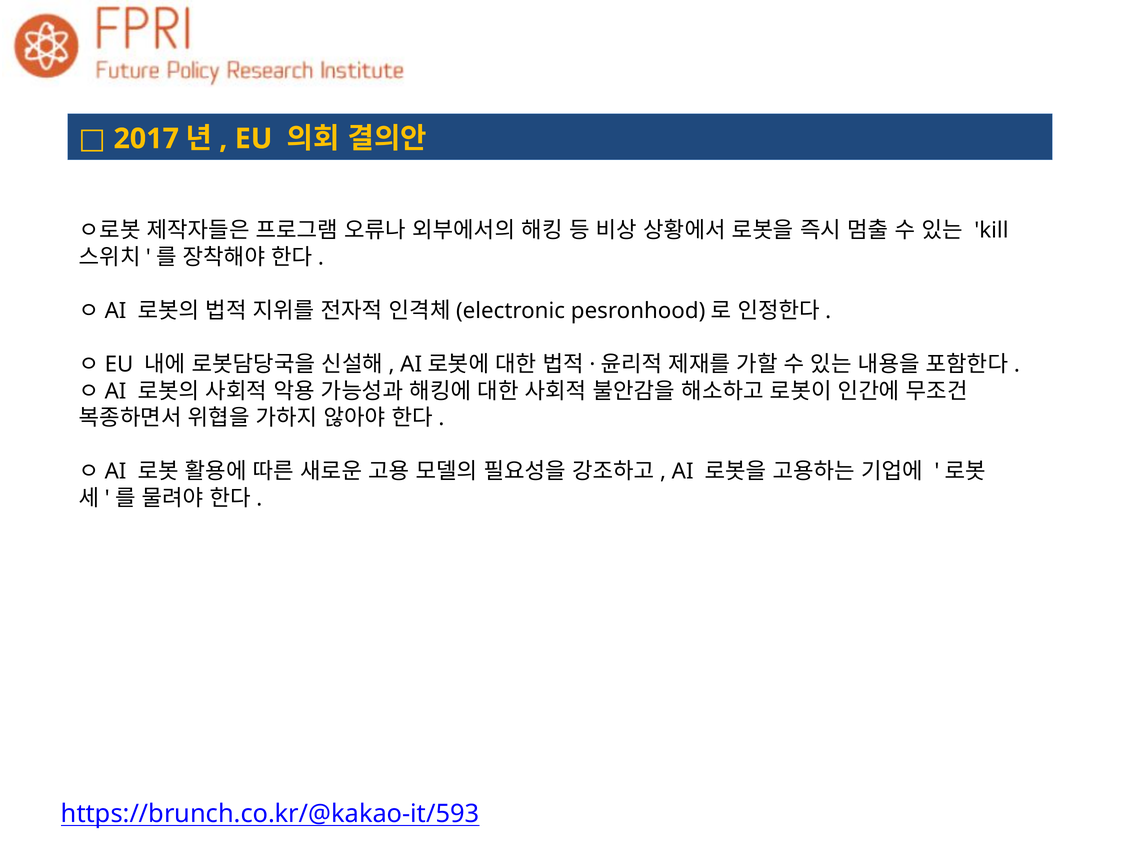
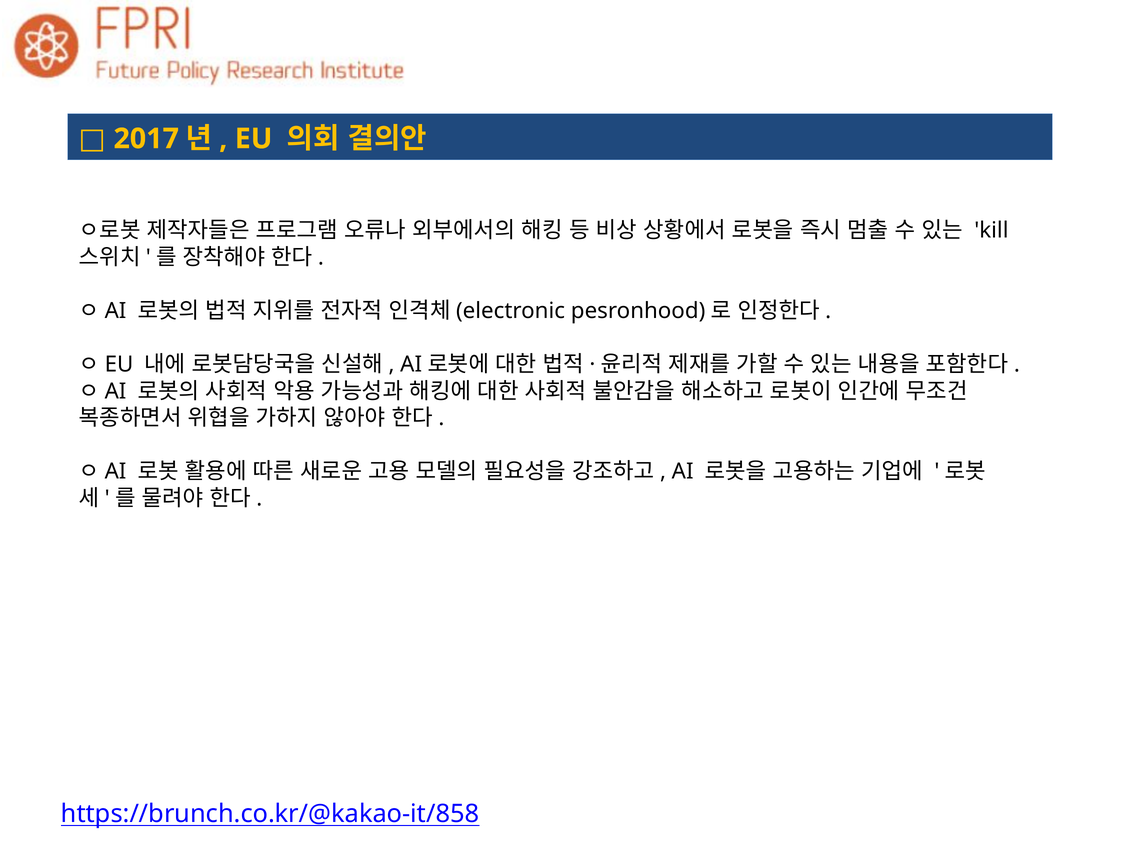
https://brunch.co.kr/@kakao-it/593: https://brunch.co.kr/@kakao-it/593 -> https://brunch.co.kr/@kakao-it/858
